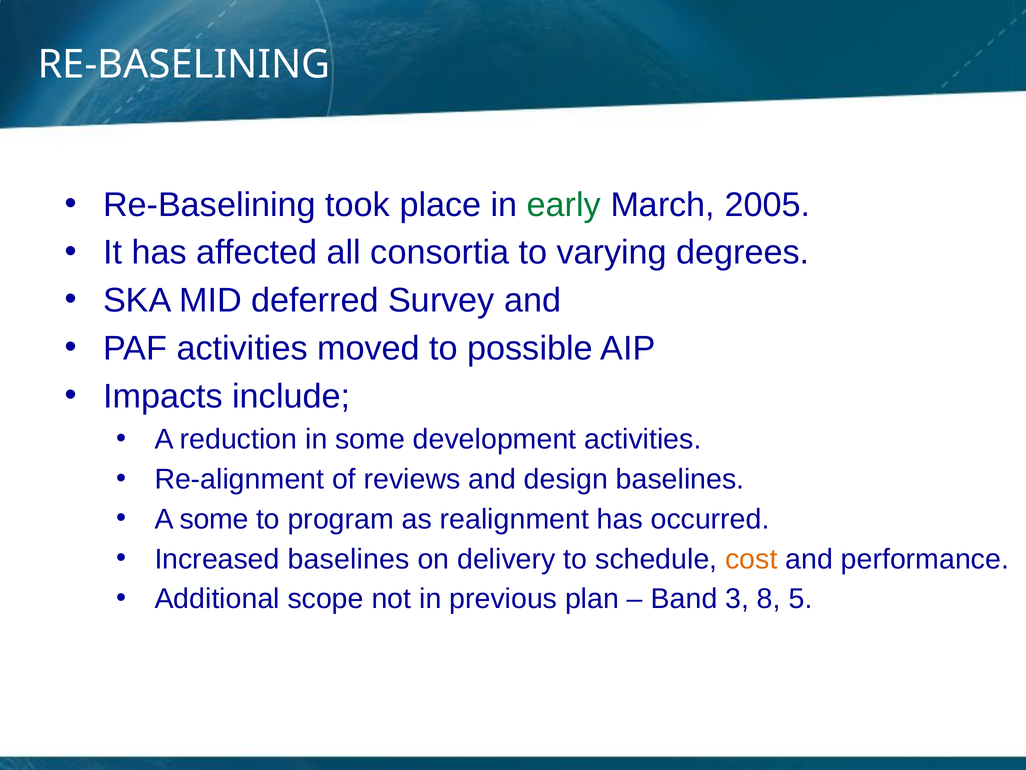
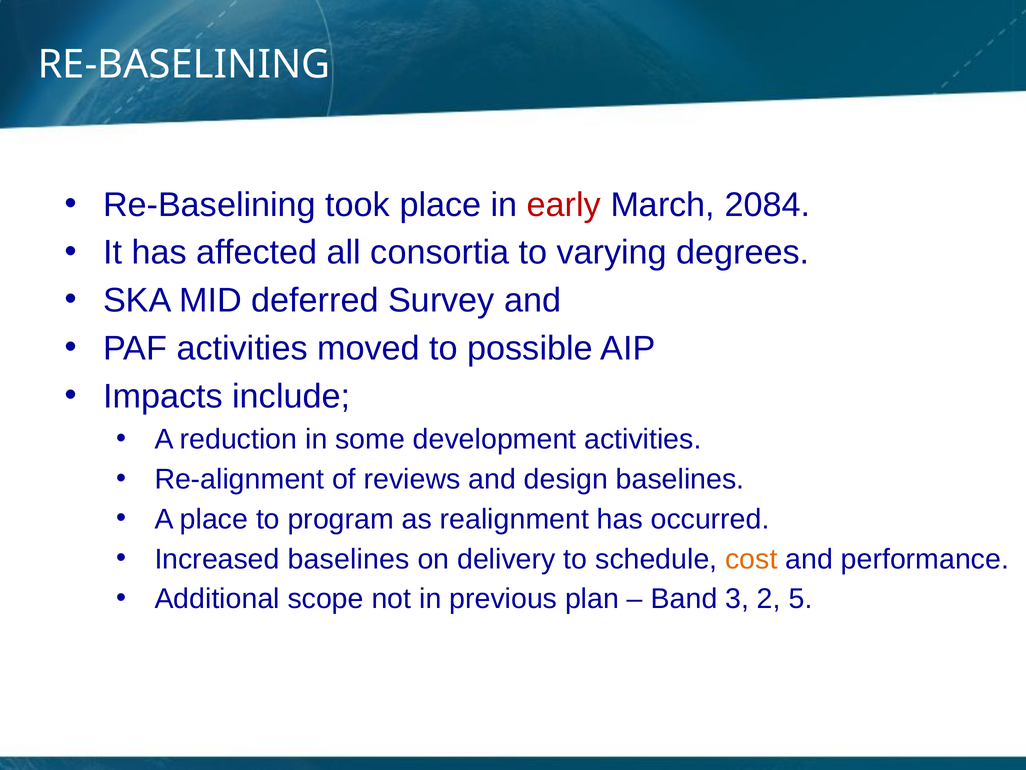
early colour: green -> red
2005: 2005 -> 2084
A some: some -> place
8: 8 -> 2
